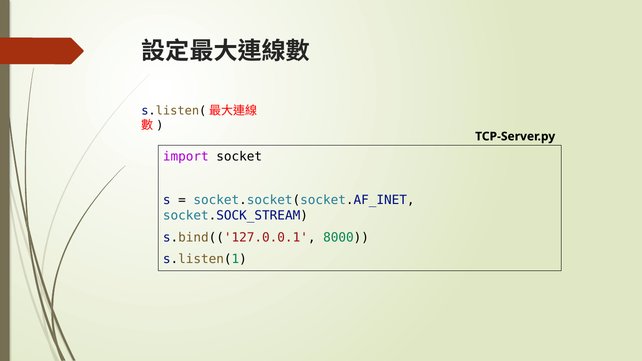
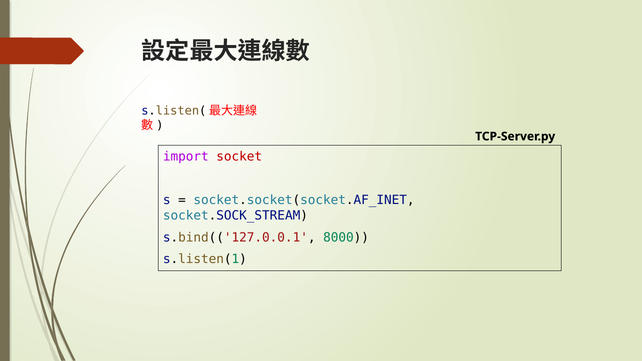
socket colour: black -> red
